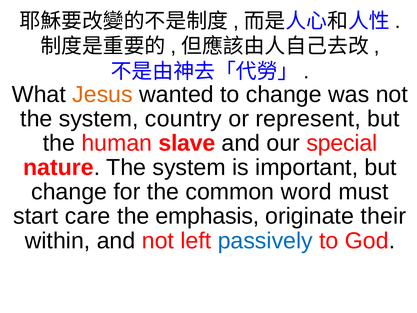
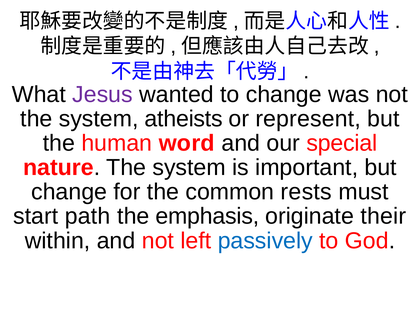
Jesus colour: orange -> purple
country: country -> atheists
slave: slave -> word
word: word -> rests
care: care -> path
